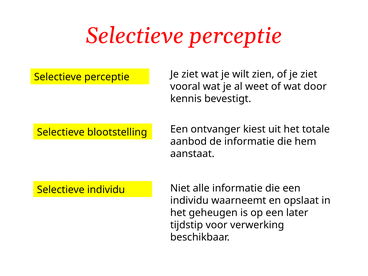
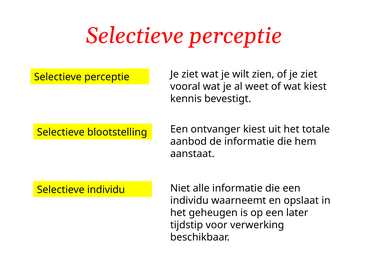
wat door: door -> kiest
